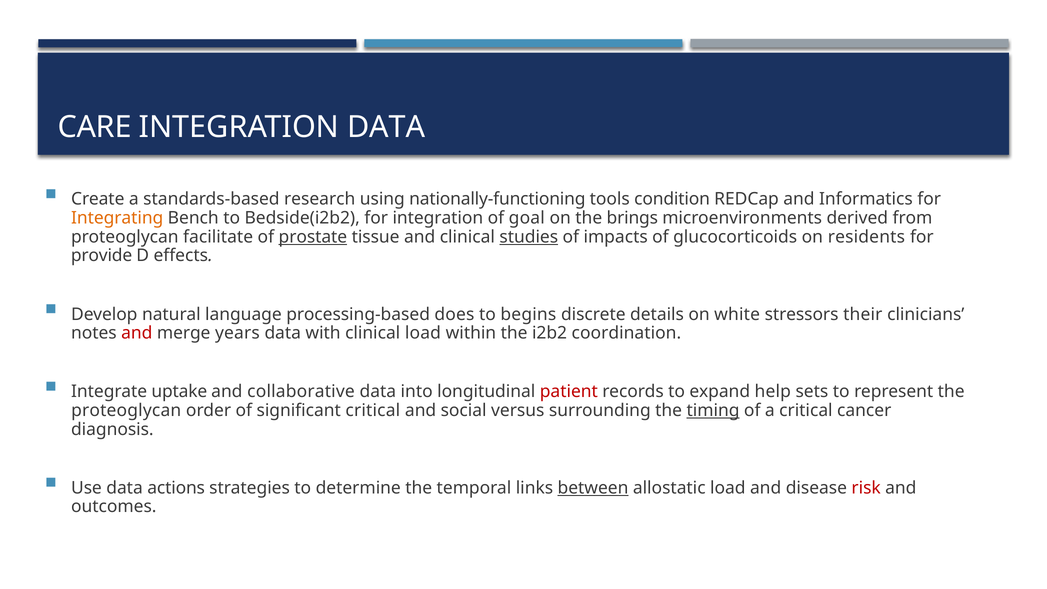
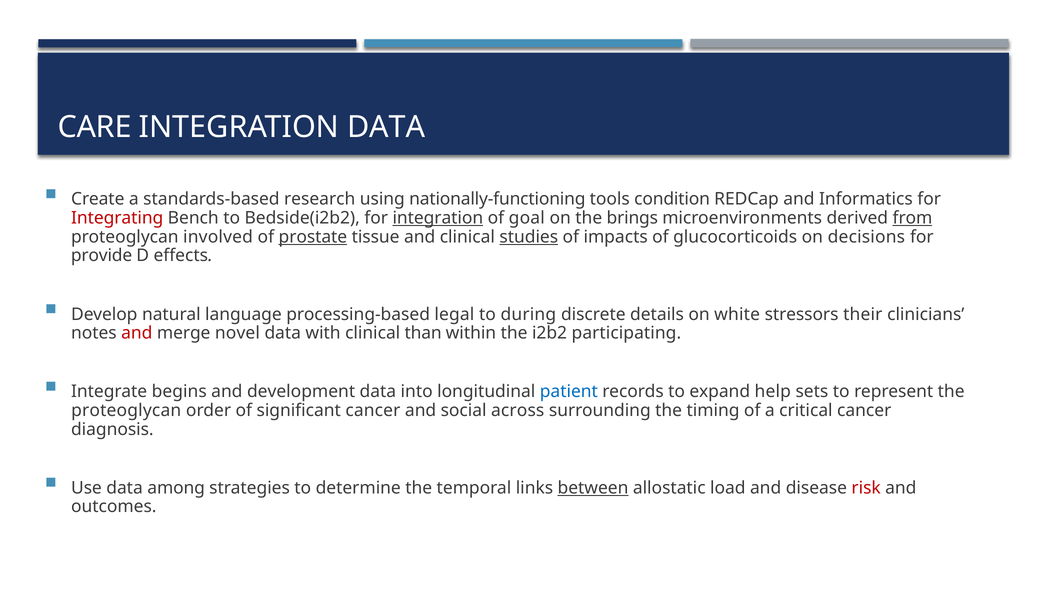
Integrating colour: orange -> red
integration at (438, 218) underline: none -> present
from underline: none -> present
facilitate: facilitate -> involved
residents: residents -> decisions
does: does -> legal
begins: begins -> during
years: years -> novel
clinical load: load -> than
coordination: coordination -> participating
uptake: uptake -> begins
collaborative: collaborative -> development
patient colour: red -> blue
significant critical: critical -> cancer
versus: versus -> across
timing underline: present -> none
actions: actions -> among
